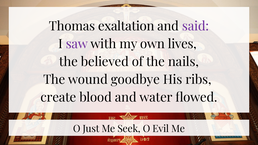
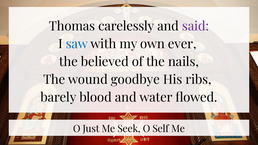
exaltation: exaltation -> carelessly
saw colour: purple -> blue
lives: lives -> ever
create: create -> barely
Evil: Evil -> Self
